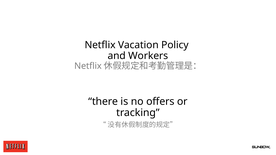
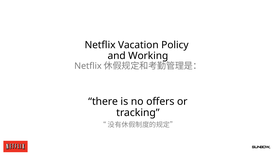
Workers: Workers -> Working
